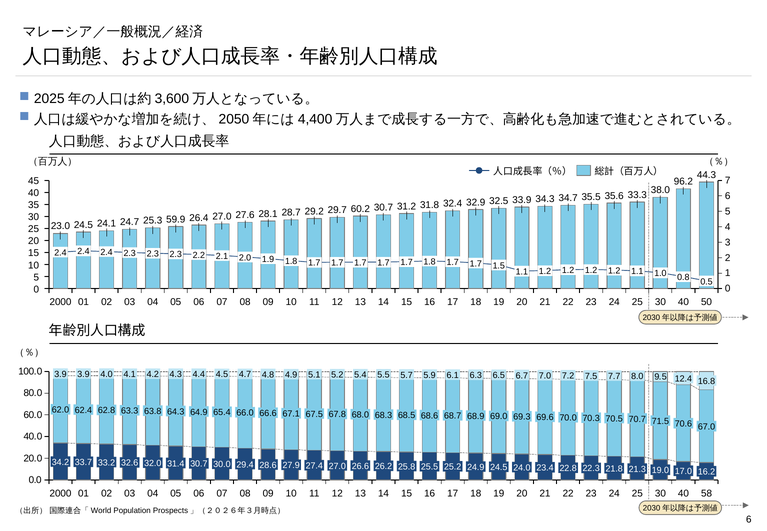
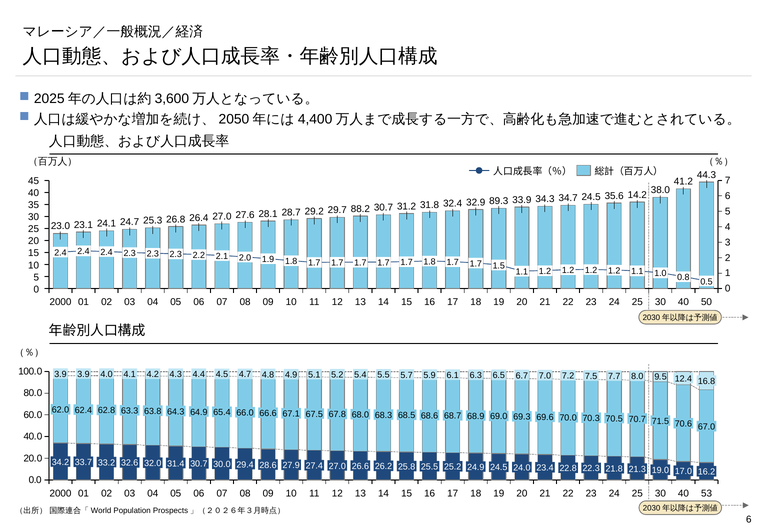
96.2: 96.2 -> 41.2
23.0 24.5: 24.5 -> 23.1
59.9: 59.9 -> 26.8
60.2: 60.2 -> 88.2
32.5: 32.5 -> 89.3
34.7 35.5: 35.5 -> 24.5
33.3: 33.3 -> 14.2
58: 58 -> 53
